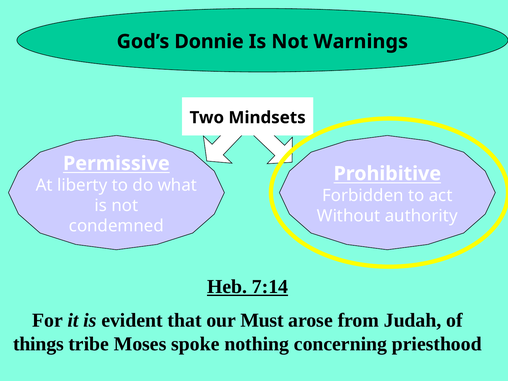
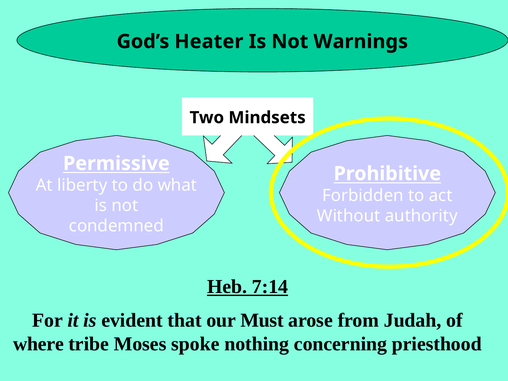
Donnie: Donnie -> Heater
things: things -> where
